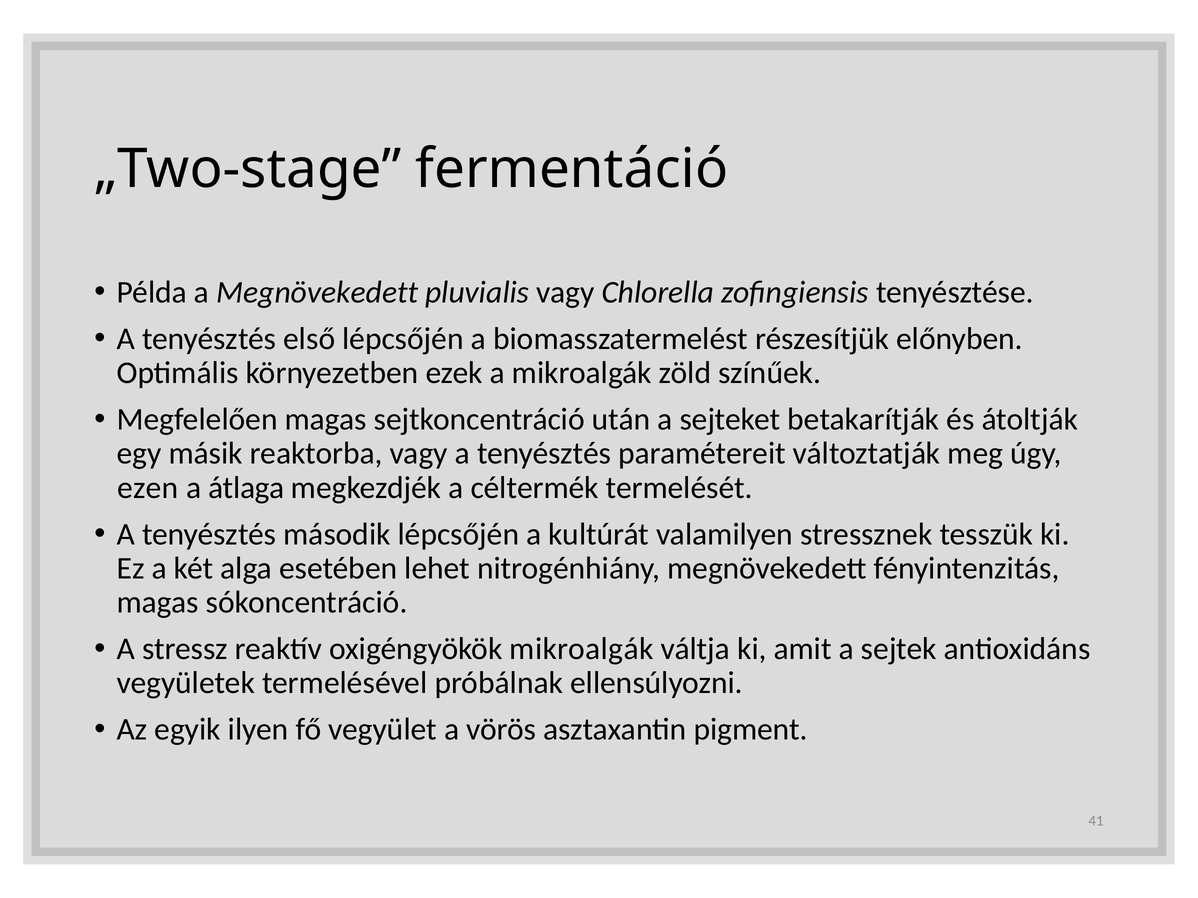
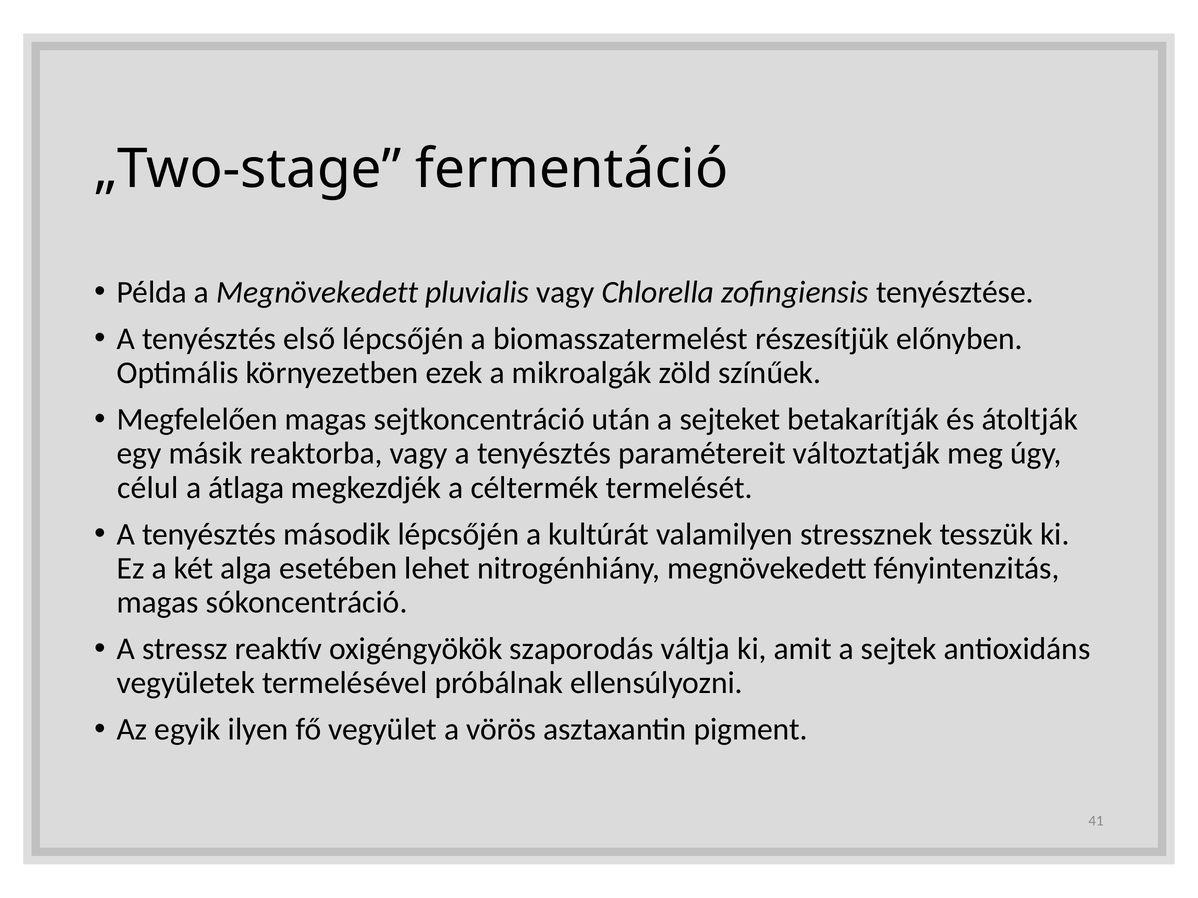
ezen: ezen -> célul
oxigéngyökök mikroalgák: mikroalgák -> szaporodás
